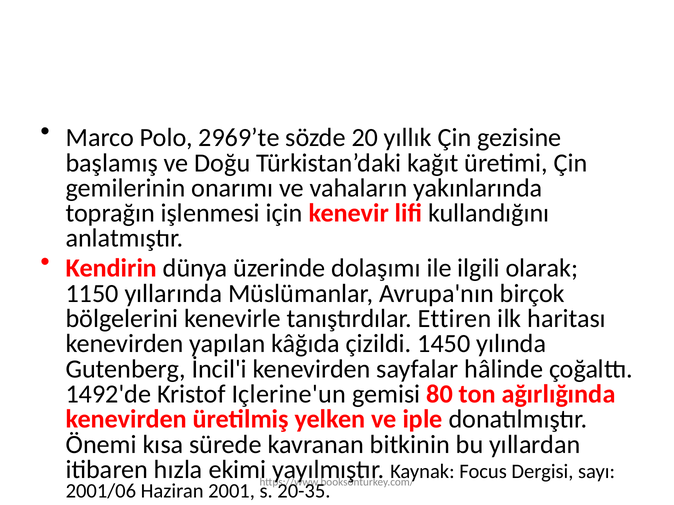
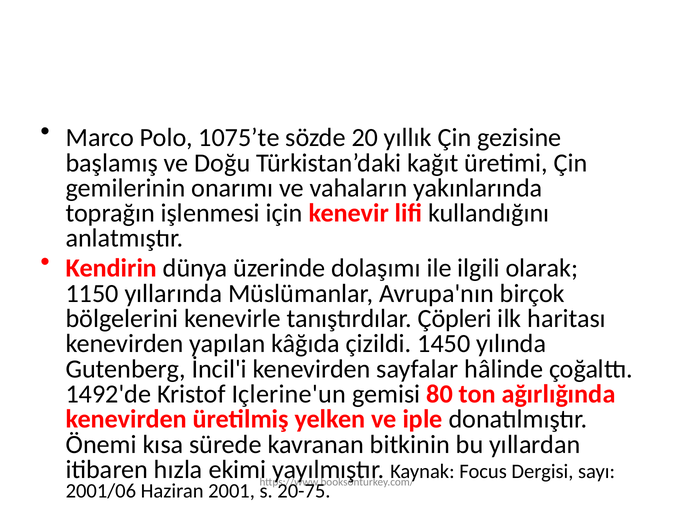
2969’te: 2969’te -> 1075’te
Ettiren: Ettiren -> Çöpleri
20-35: 20-35 -> 20-75
